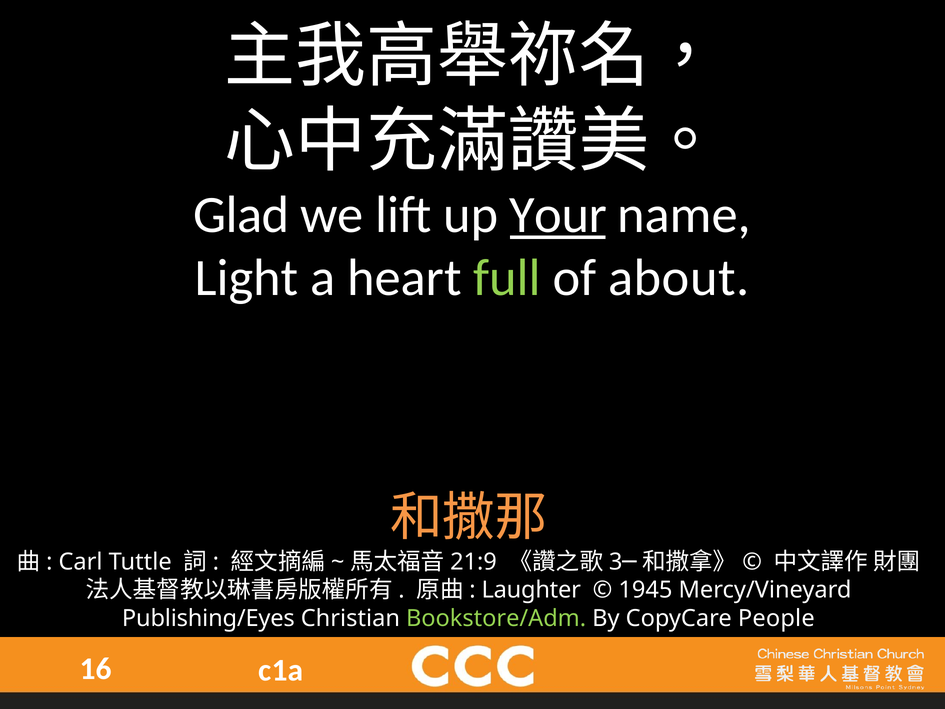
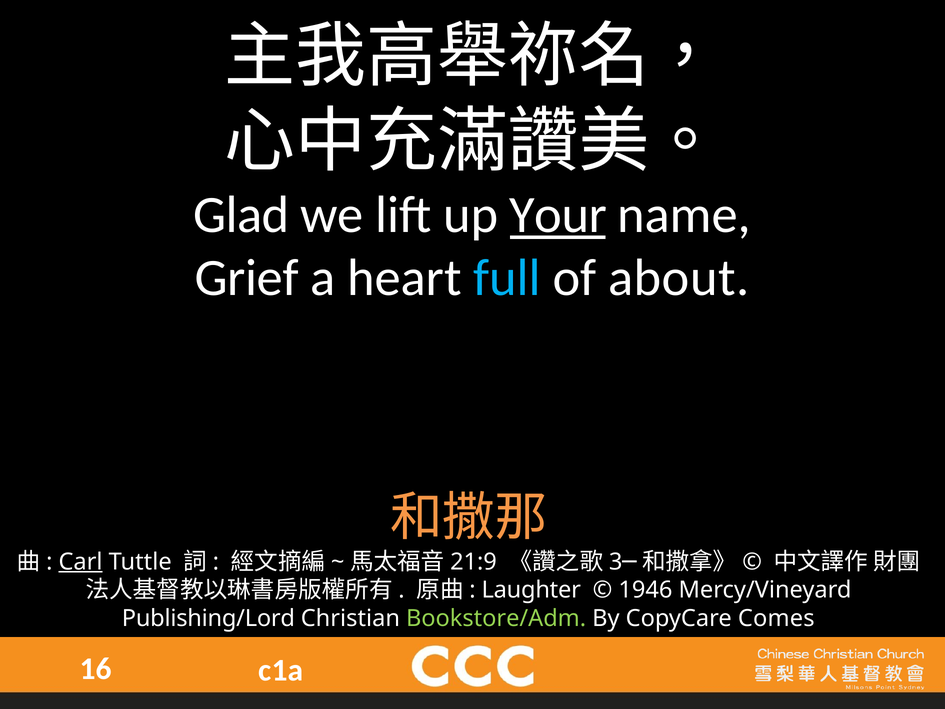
Light: Light -> Grief
full colour: light green -> light blue
Carl underline: none -> present
1945: 1945 -> 1946
Publishing/Eyes: Publishing/Eyes -> Publishing/Lord
People: People -> Comes
